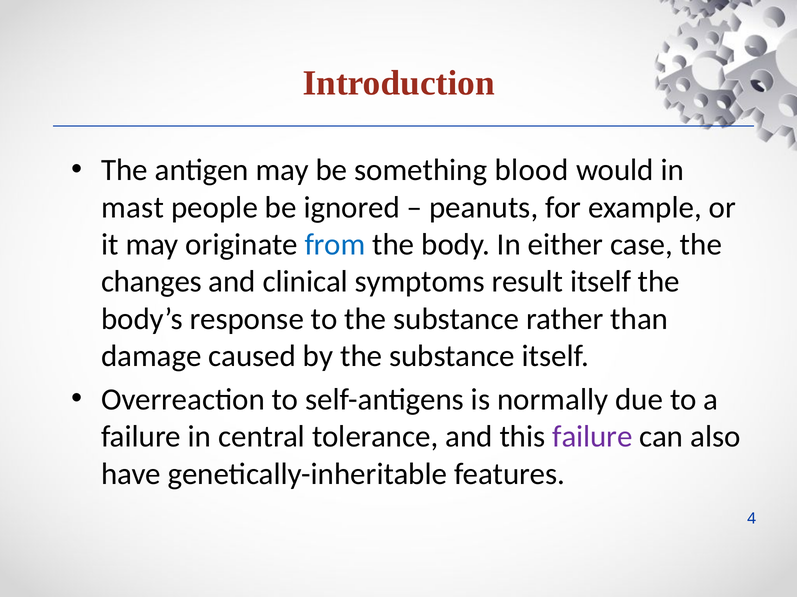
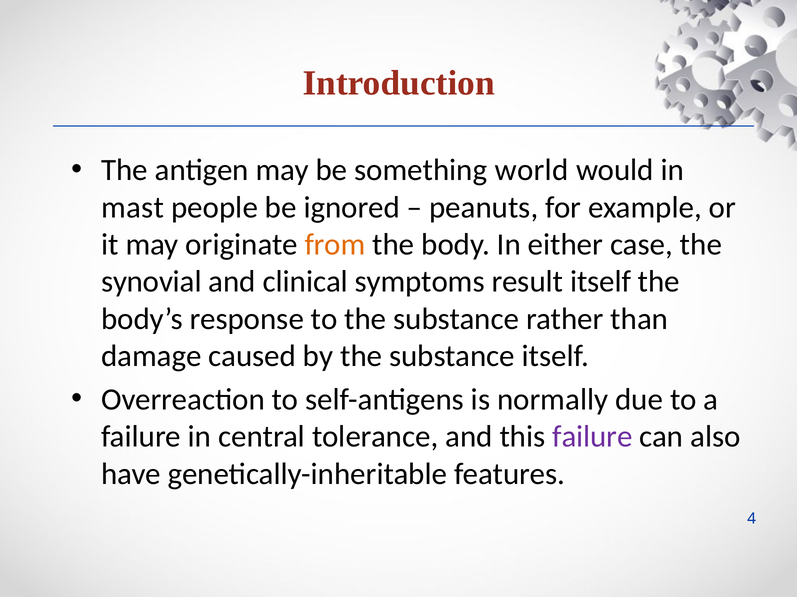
blood: blood -> world
from colour: blue -> orange
changes: changes -> synovial
